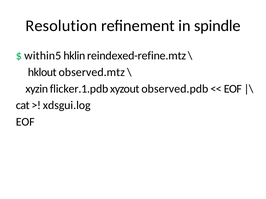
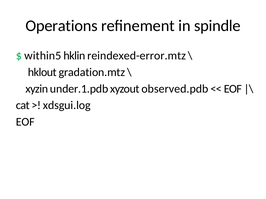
Resolution: Resolution -> Operations
reindexed-refine.mtz: reindexed-refine.mtz -> reindexed-error.mtz
observed.mtz: observed.mtz -> gradation.mtz
flicker.1.pdb: flicker.1.pdb -> under.1.pdb
